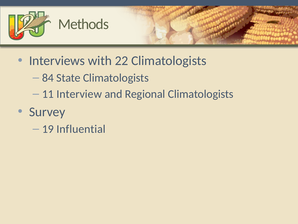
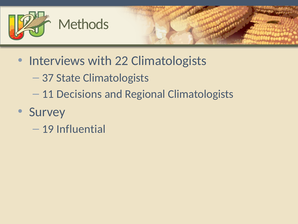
84: 84 -> 37
Interview: Interview -> Decisions
